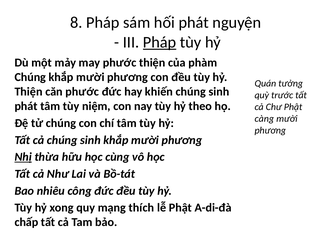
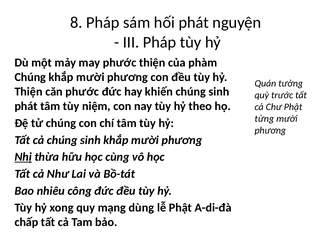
Pháp at (160, 42) underline: present -> none
càng: càng -> từng
thích: thích -> dùng
